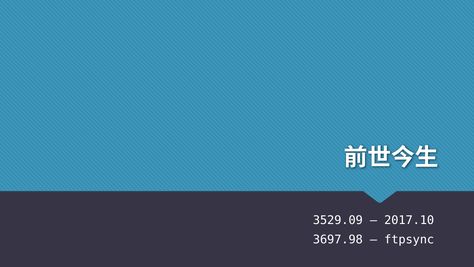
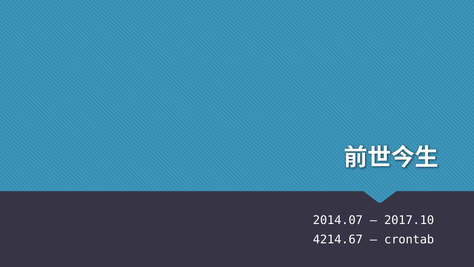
3529.09: 3529.09 -> 2014.07
3697.98: 3697.98 -> 4214.67
ftpsync: ftpsync -> crontab
